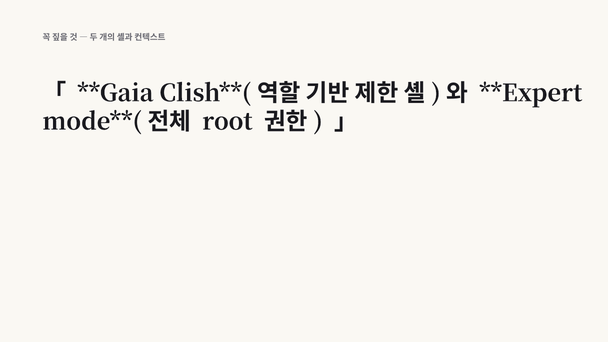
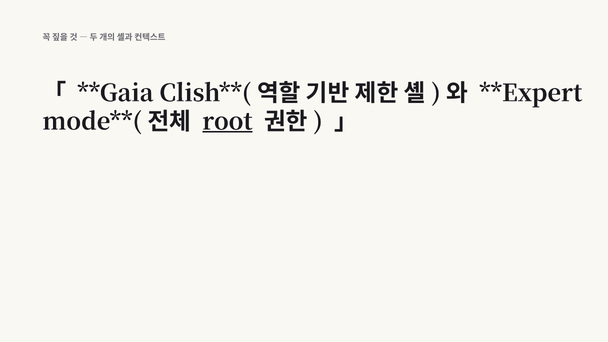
root underline: none -> present
